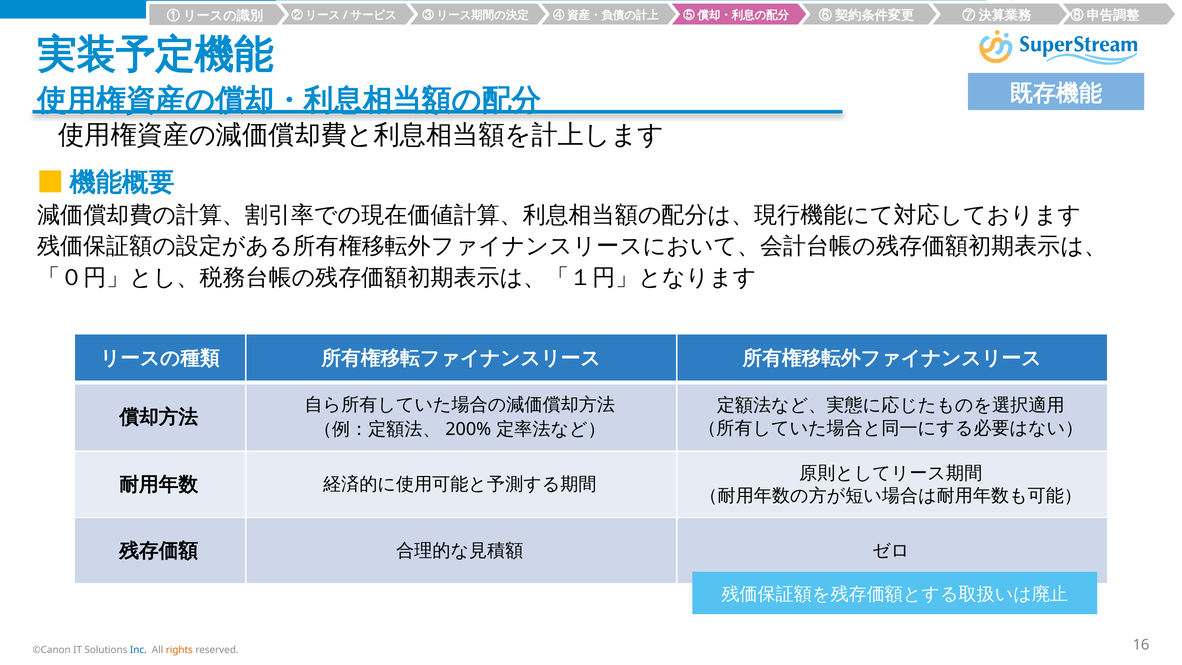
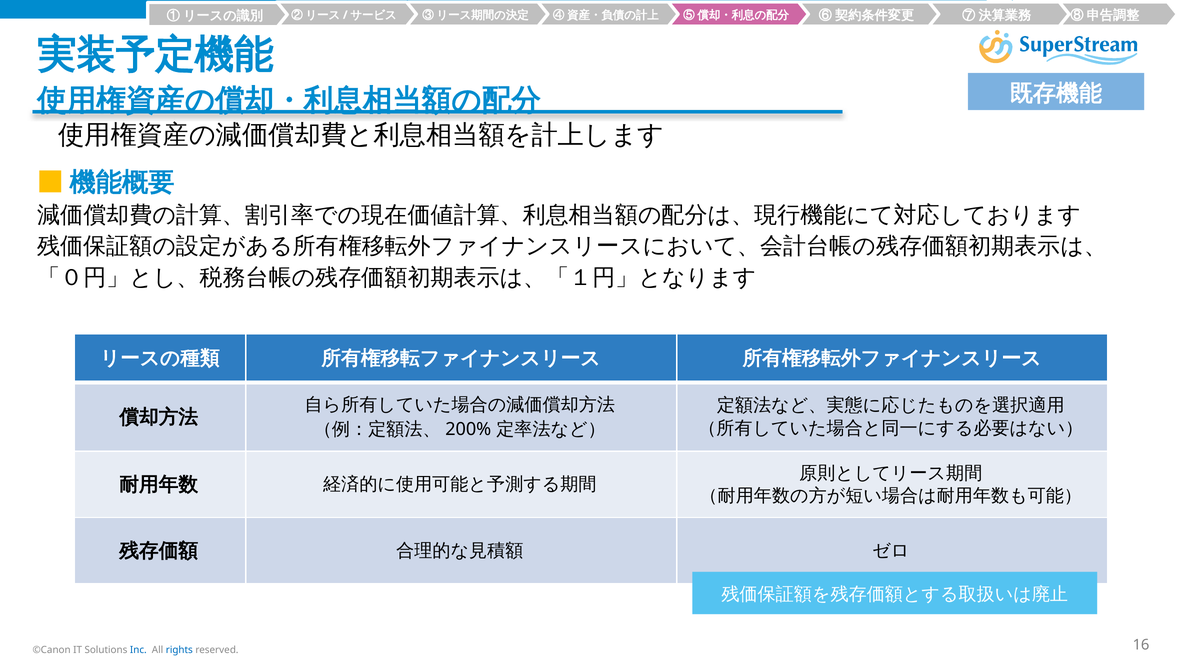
rights colour: orange -> blue
